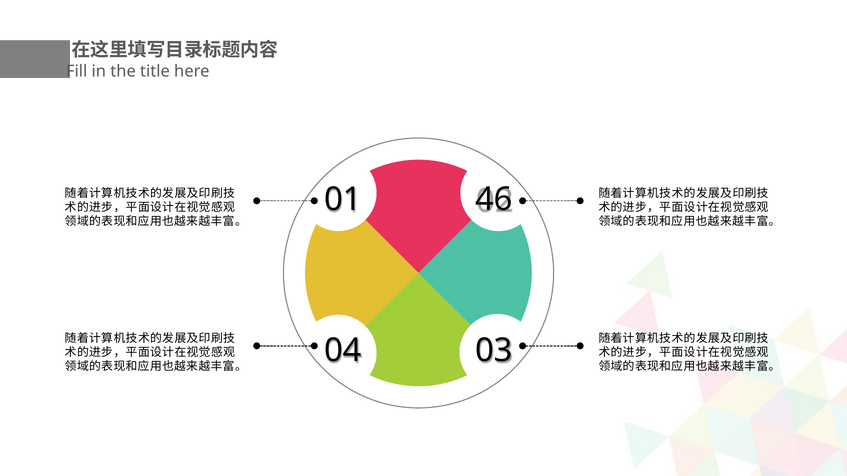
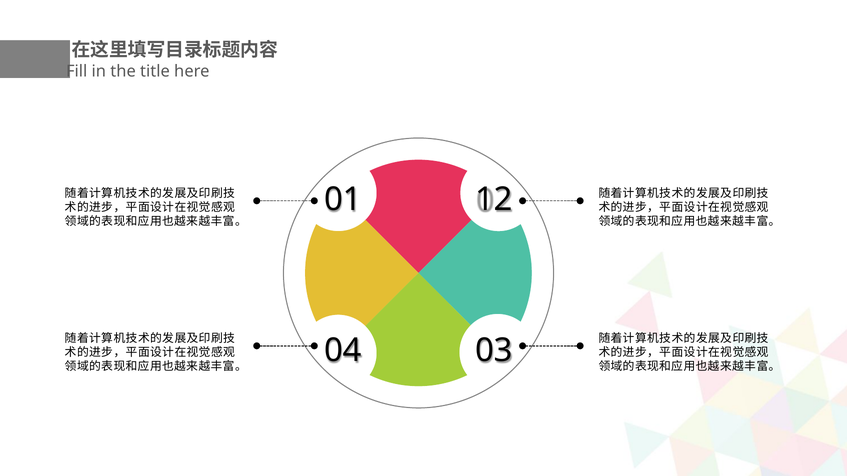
46: 46 -> 12
